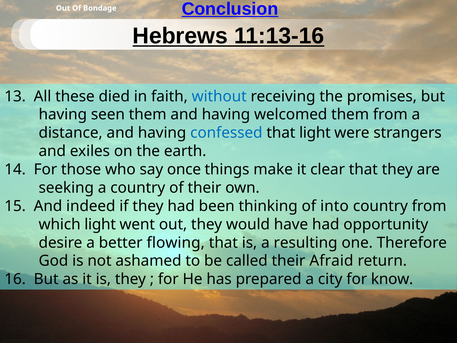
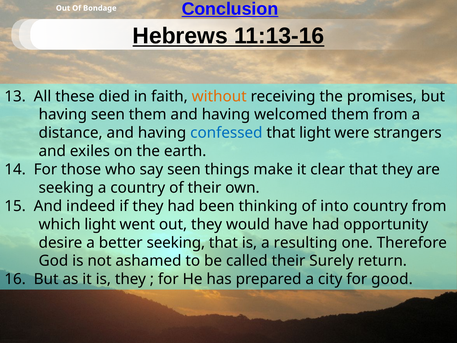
without colour: blue -> orange
say once: once -> seen
better flowing: flowing -> seeking
Afraid: Afraid -> Surely
know: know -> good
